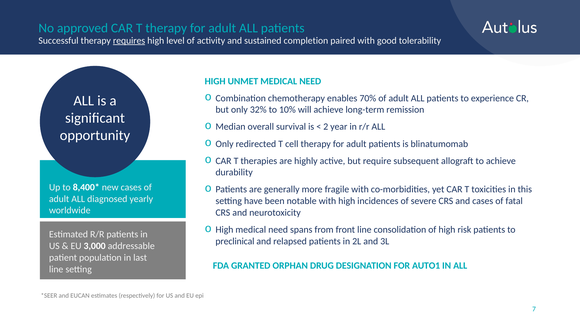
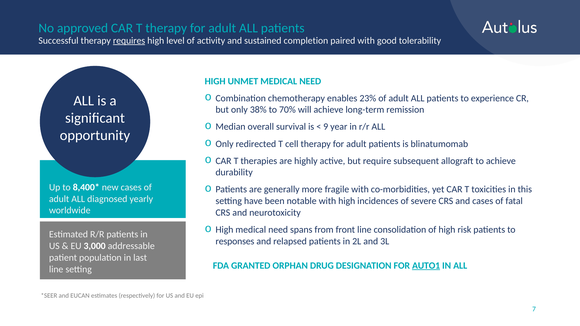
70%: 70% -> 23%
32%: 32% -> 38%
10%: 10% -> 70%
2: 2 -> 9
preclinical: preclinical -> responses
AUTO1 underline: none -> present
